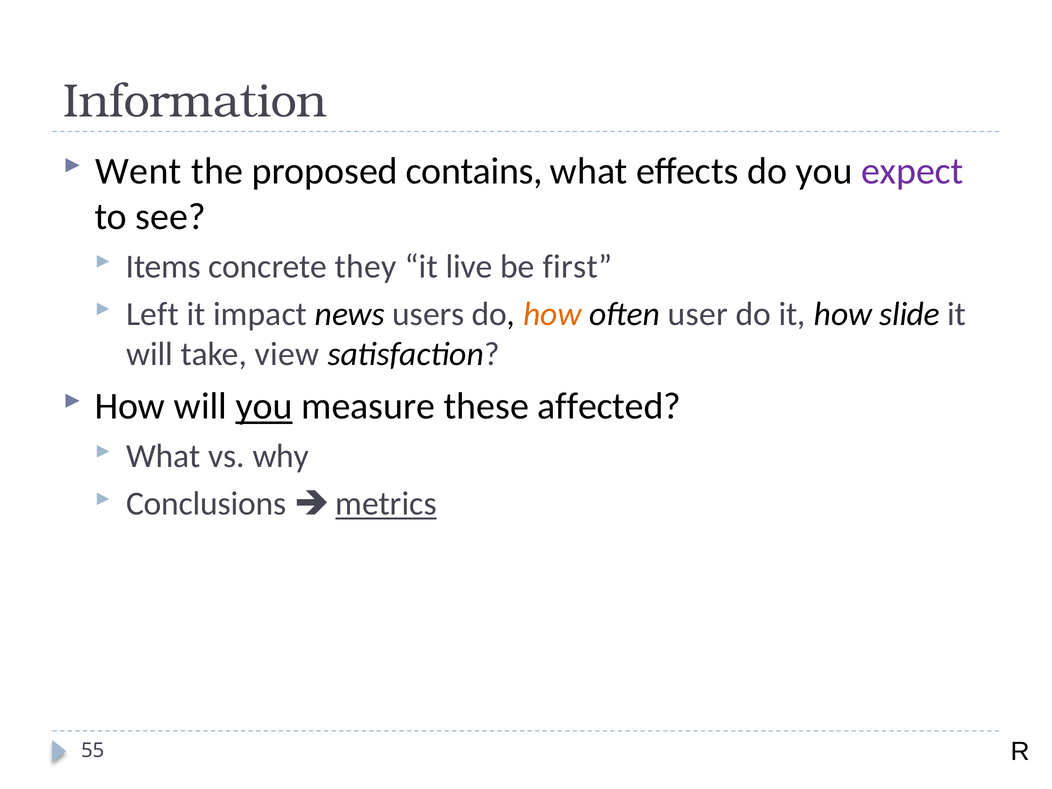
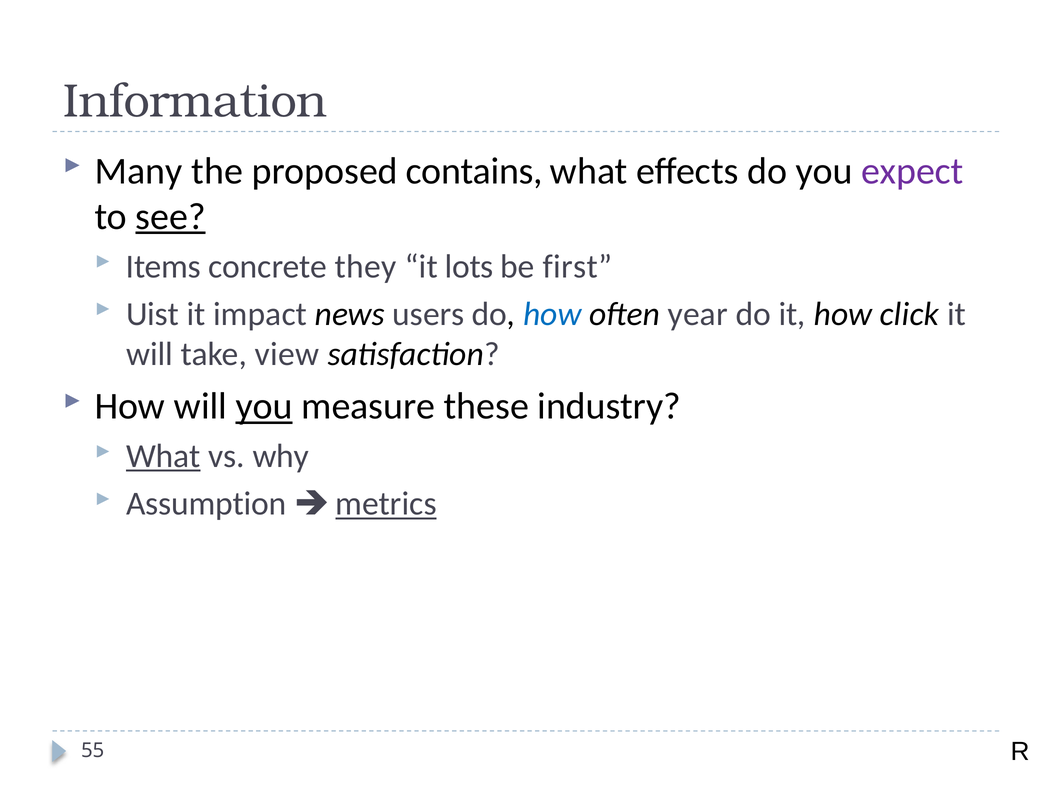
Went: Went -> Many
see underline: none -> present
live: live -> lots
Left: Left -> Uist
how at (552, 314) colour: orange -> blue
user: user -> year
slide: slide -> click
affected: affected -> industry
What at (163, 456) underline: none -> present
Conclusions: Conclusions -> Assumption
